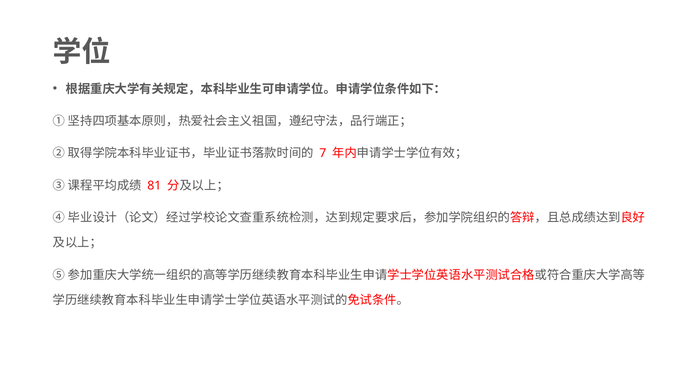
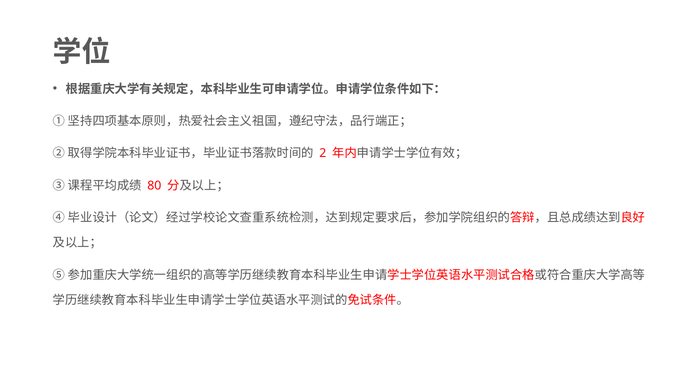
7: 7 -> 2
81: 81 -> 80
